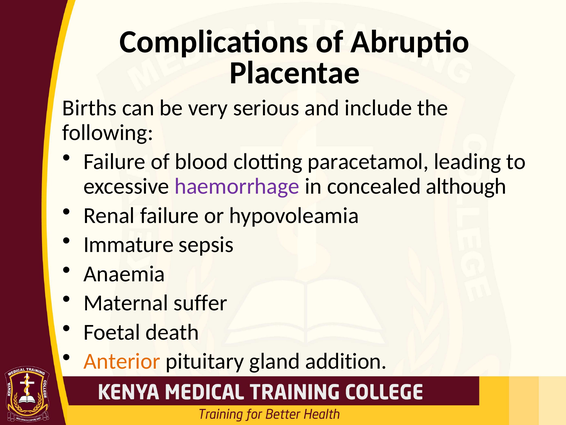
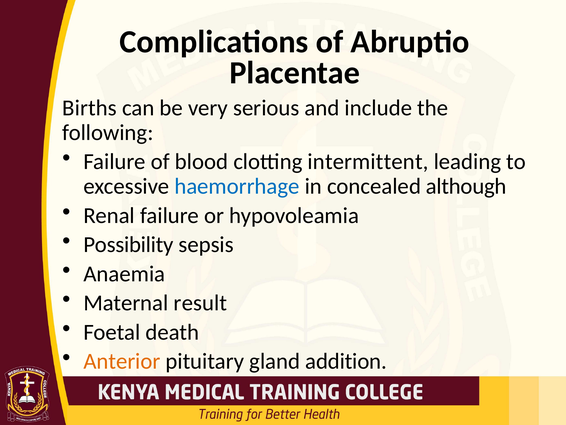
paracetamol: paracetamol -> intermittent
haemorrhage colour: purple -> blue
Immature: Immature -> Possibility
suffer: suffer -> result
